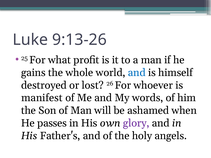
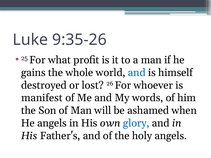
9:13-26: 9:13-26 -> 9:35-26
He passes: passes -> angels
glory colour: purple -> blue
